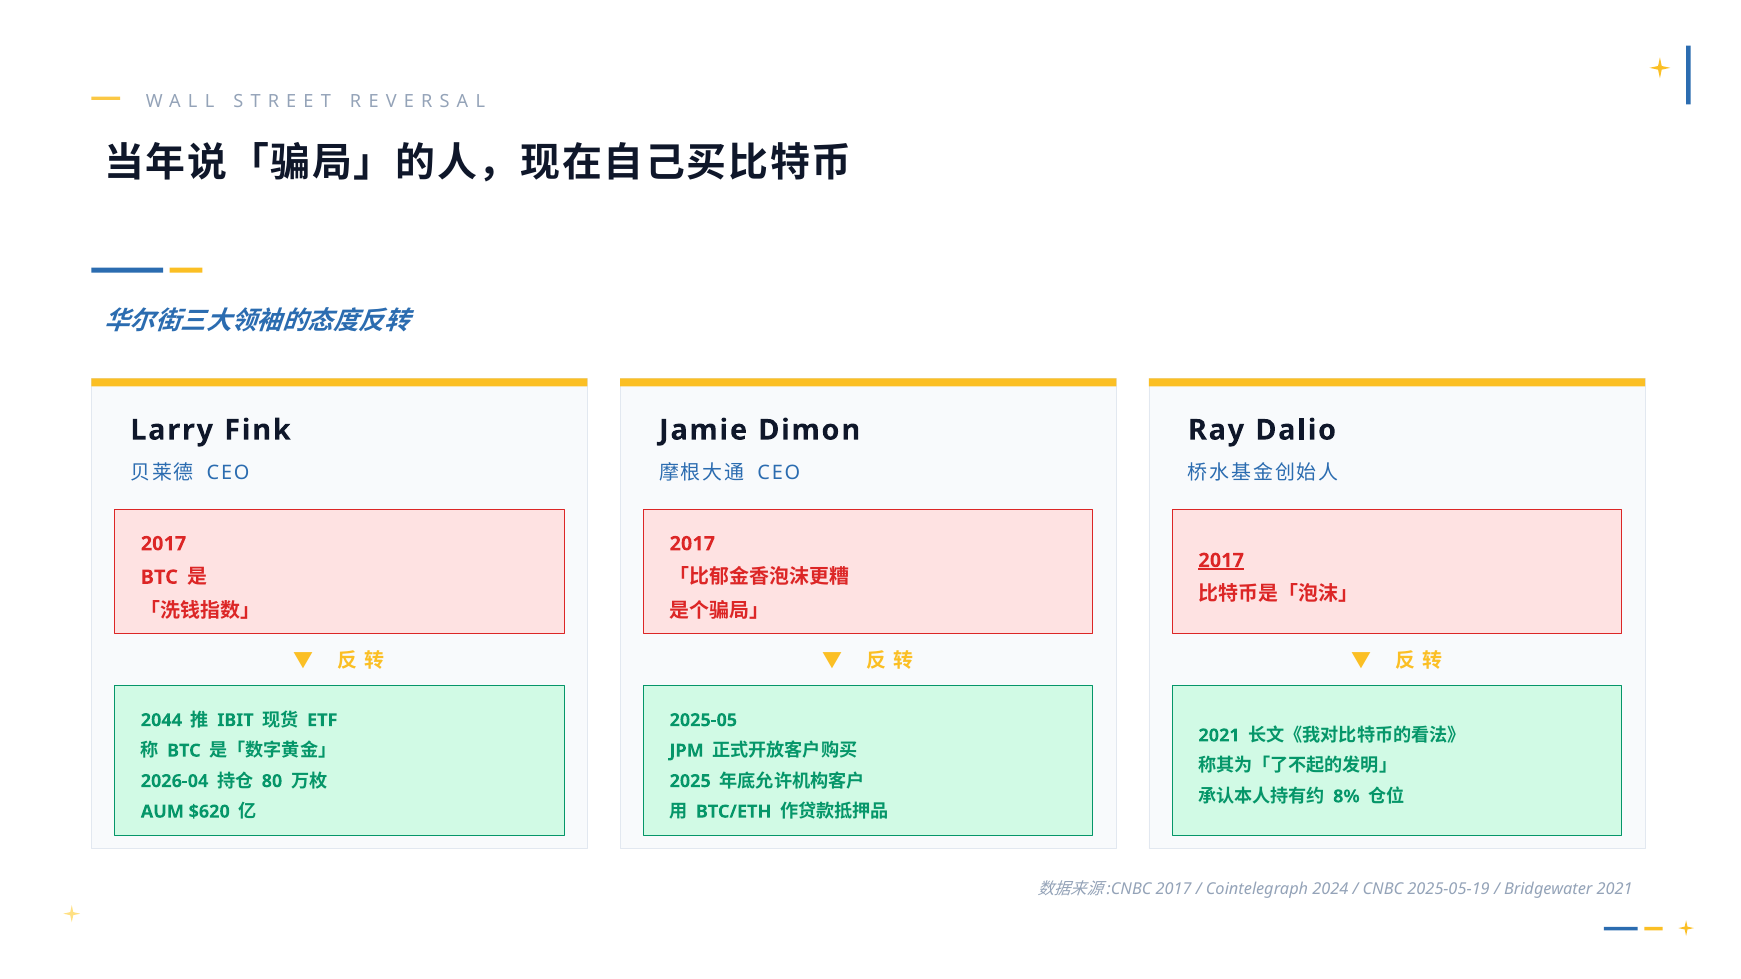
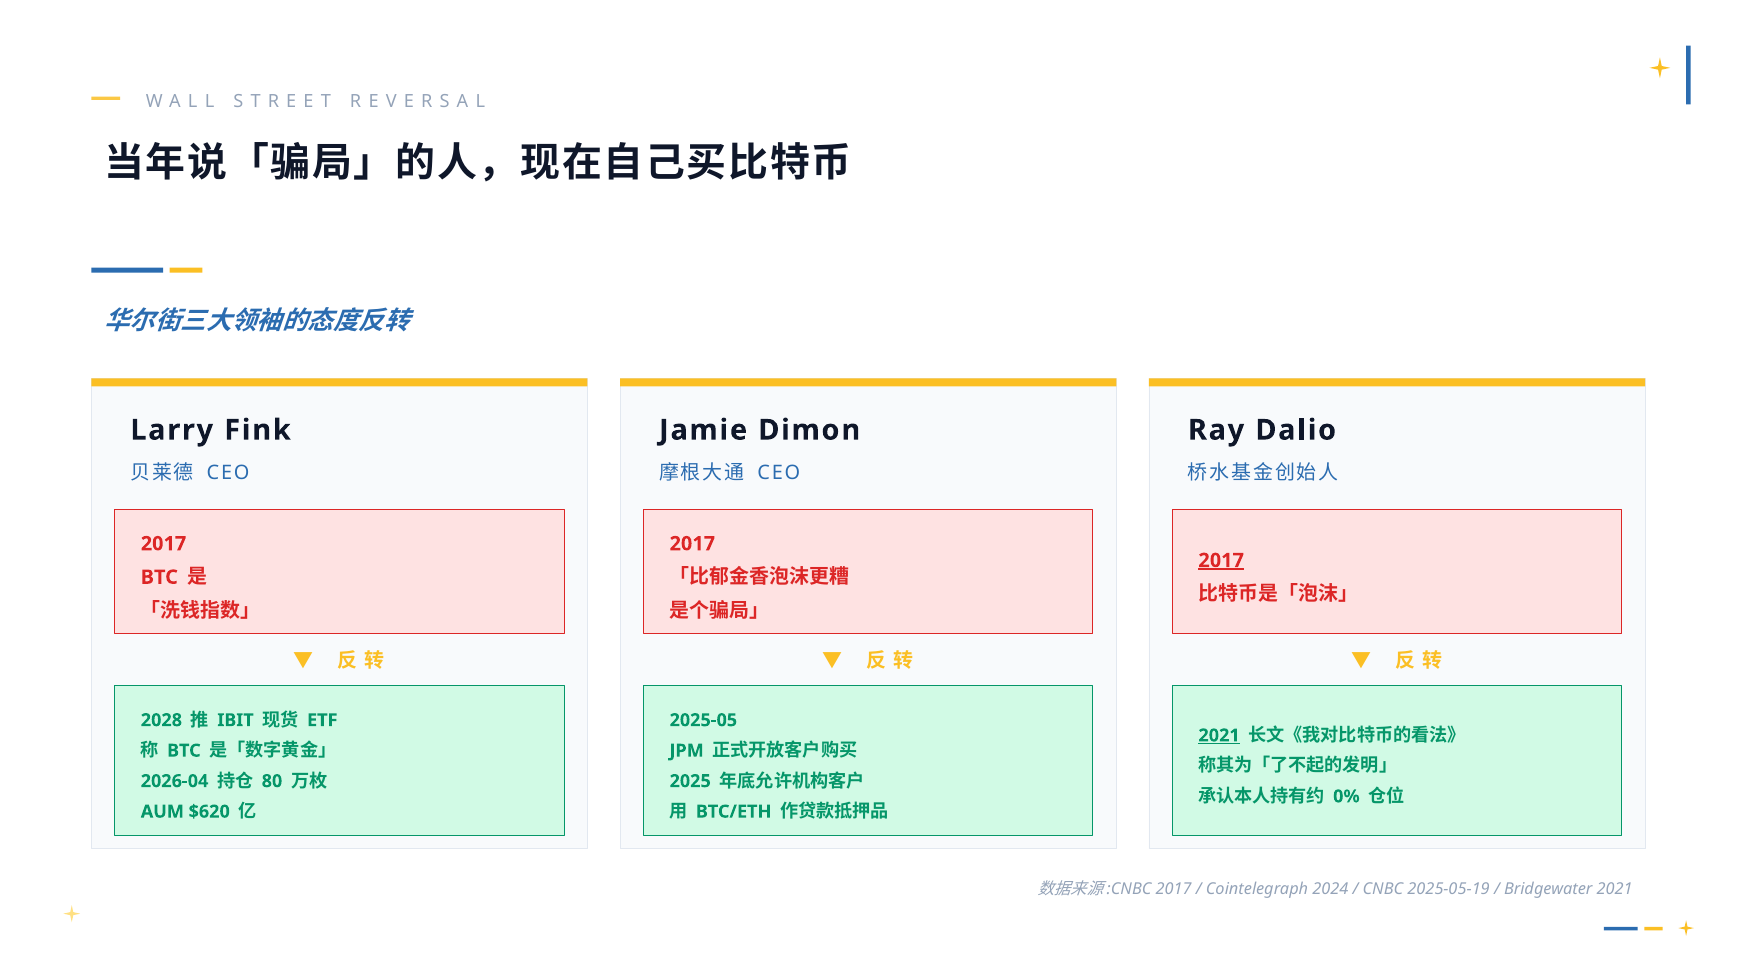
2044: 2044 -> 2028
2021 at (1219, 736) underline: none -> present
8%: 8% -> 0%
